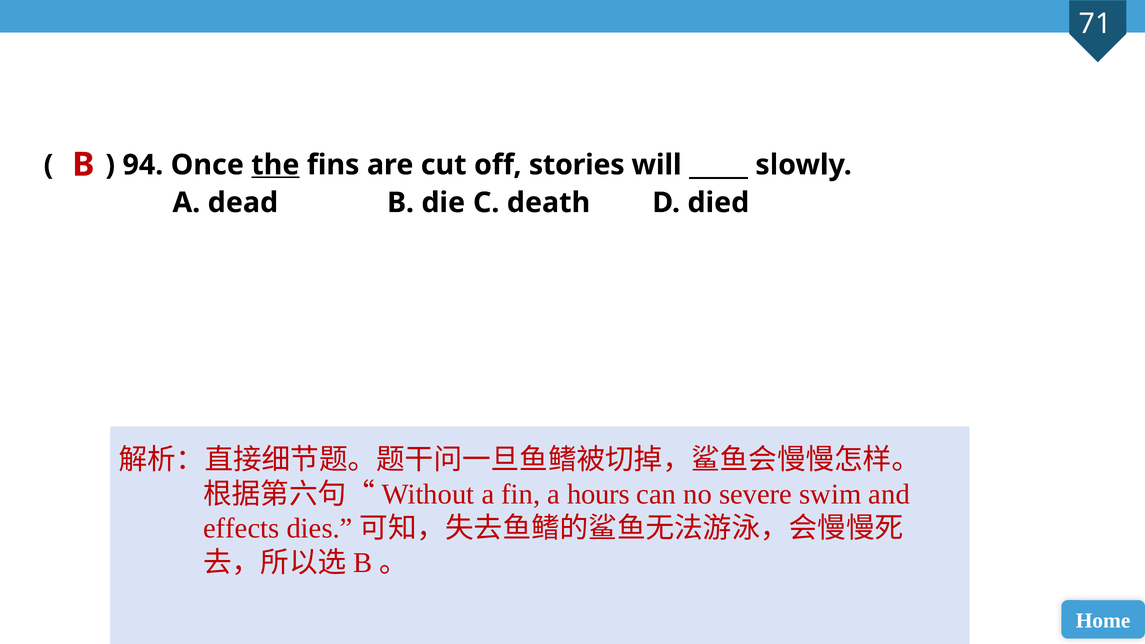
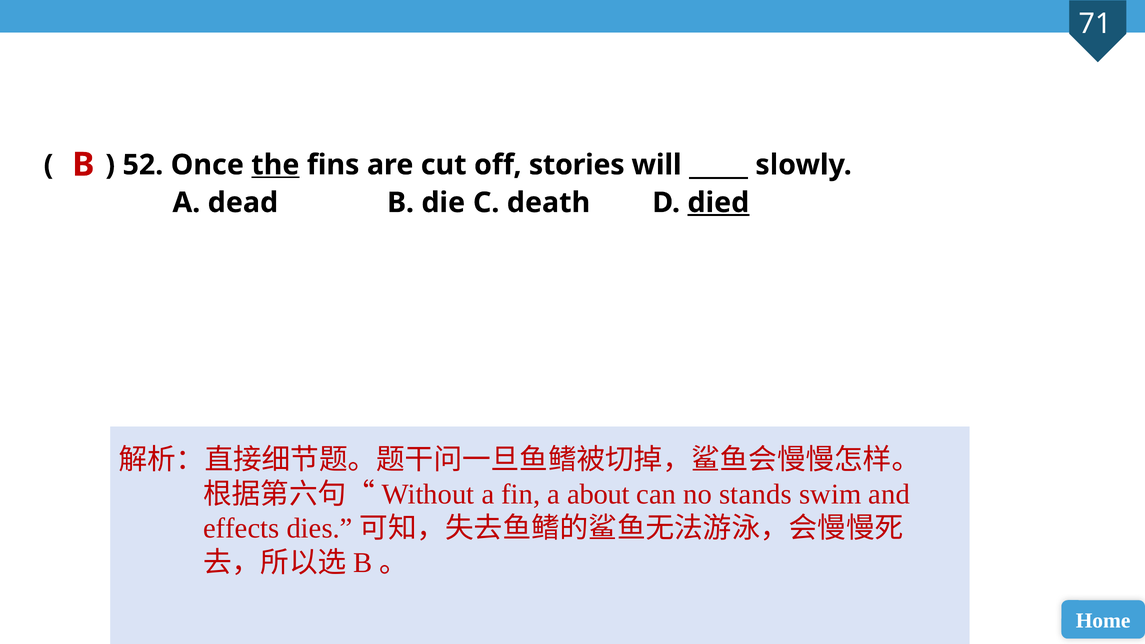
94: 94 -> 52
died underline: none -> present
hours: hours -> about
severe: severe -> stands
